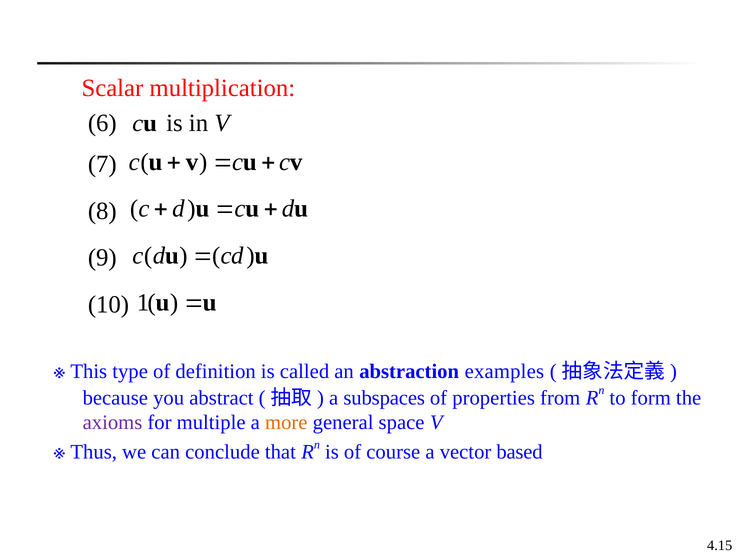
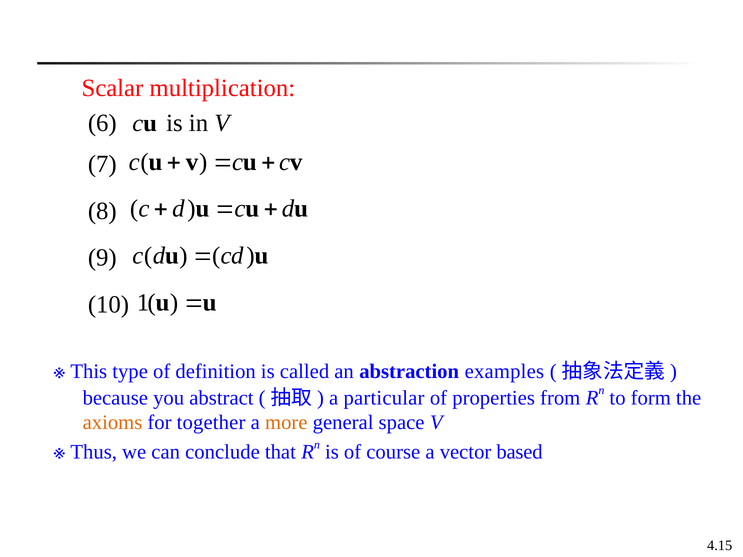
subspaces: subspaces -> particular
axioms colour: purple -> orange
multiple: multiple -> together
